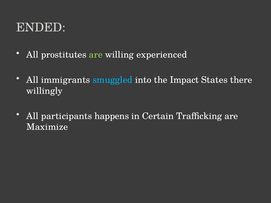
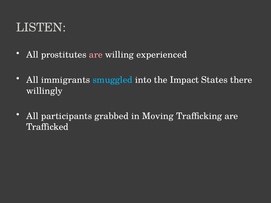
ENDED: ENDED -> LISTEN
are at (96, 55) colour: light green -> pink
happens: happens -> grabbed
Certain: Certain -> Moving
Maximize: Maximize -> Trafficked
